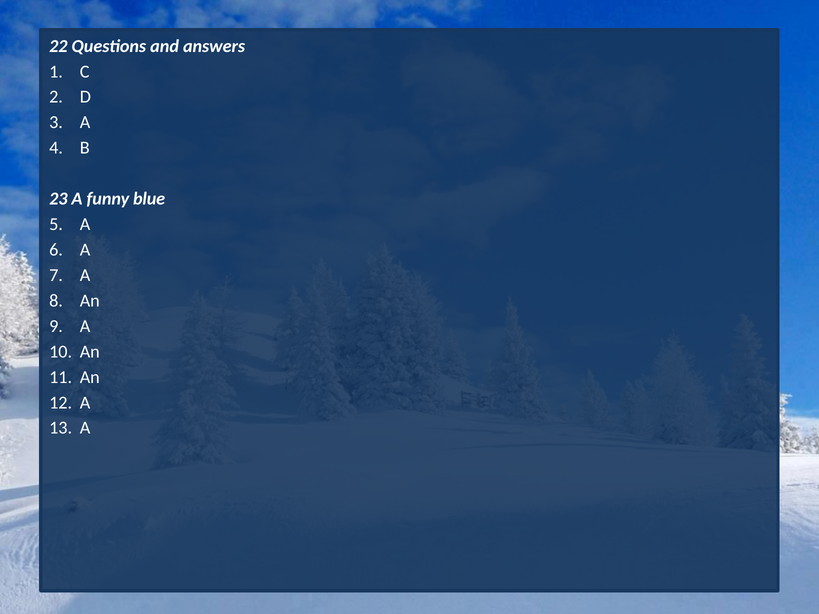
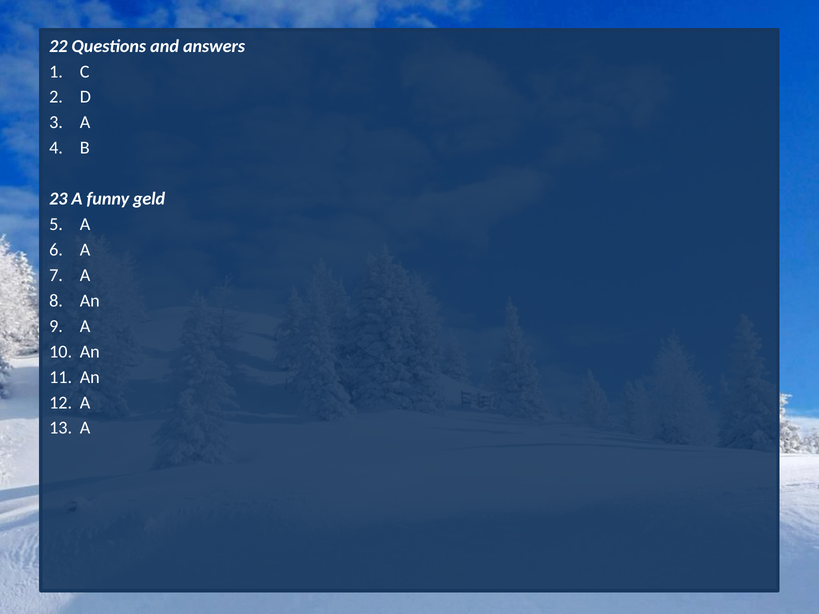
blue: blue -> geld
